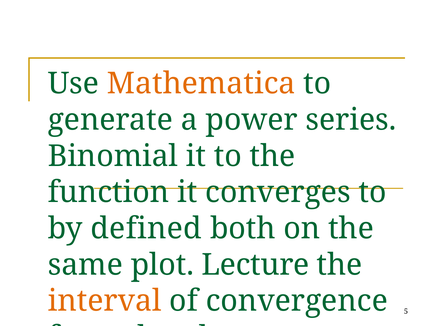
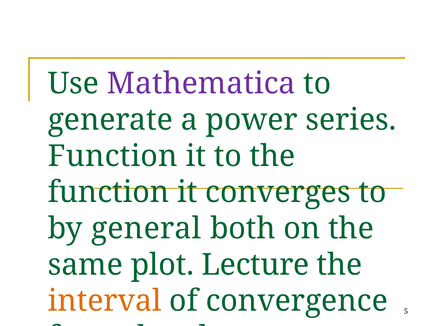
Mathematica colour: orange -> purple
Binomial at (113, 156): Binomial -> Function
defined: defined -> general
